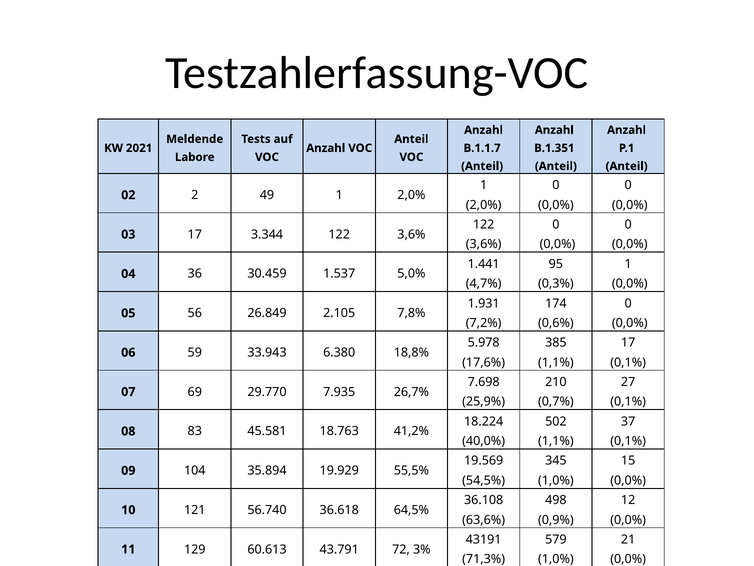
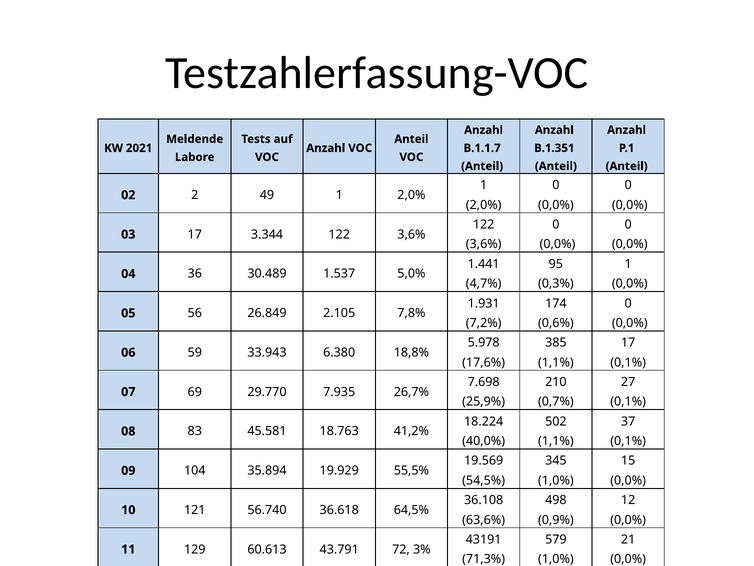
30.459: 30.459 -> 30.489
